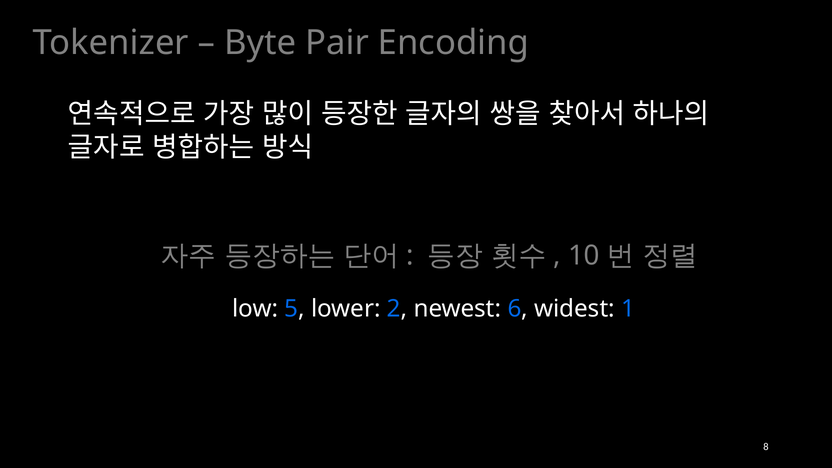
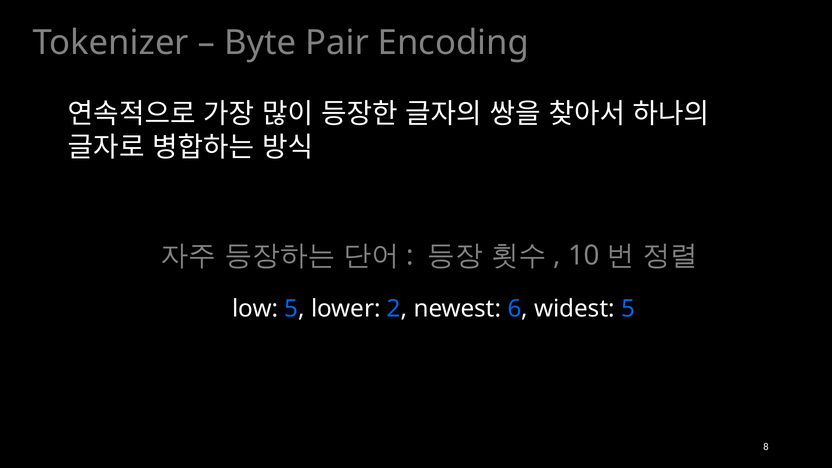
widest 1: 1 -> 5
